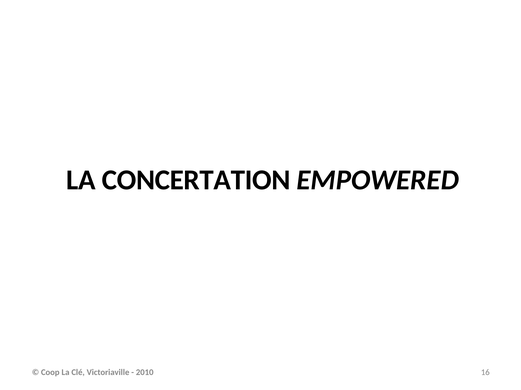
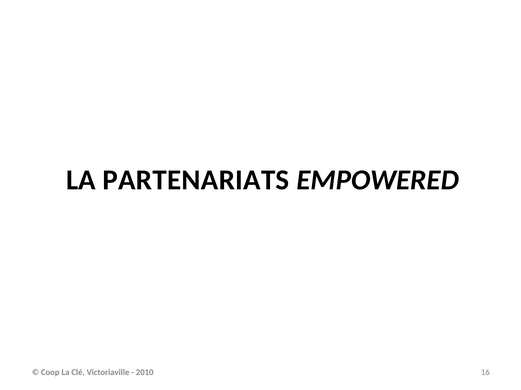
CONCERTATION: CONCERTATION -> PARTENARIATS
